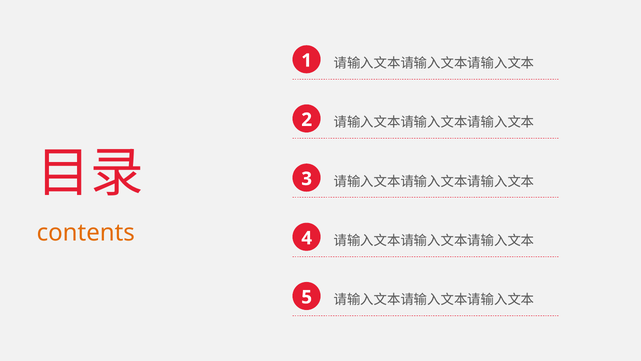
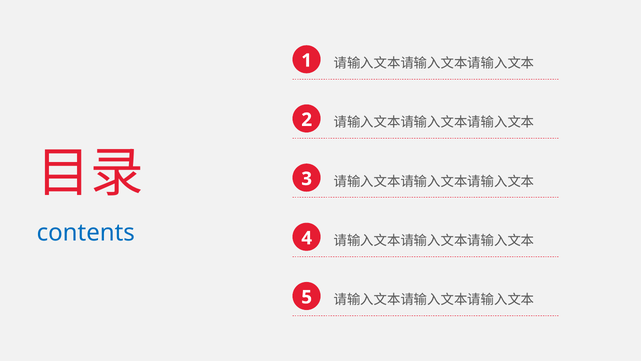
contents colour: orange -> blue
